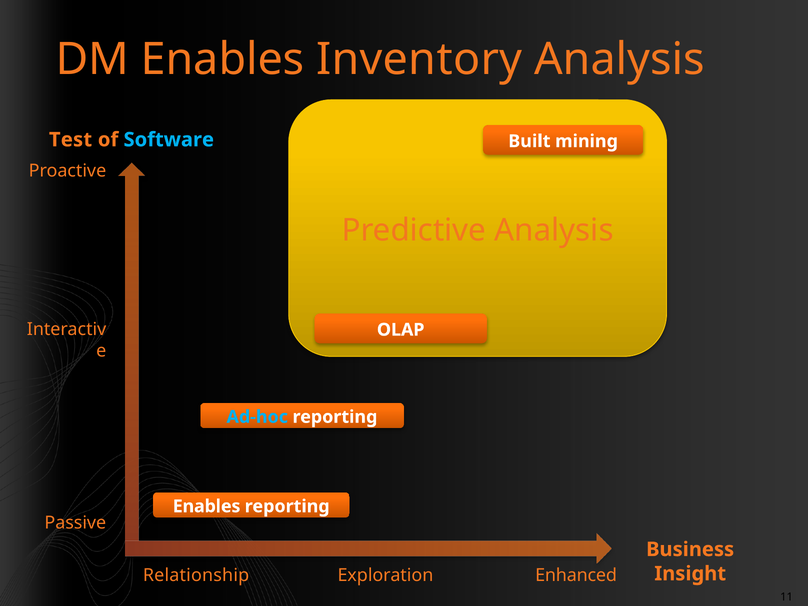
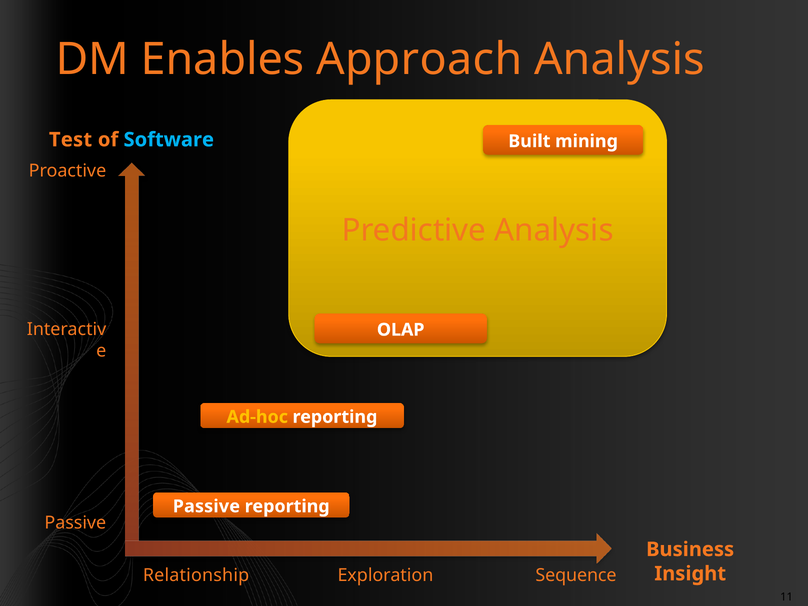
Inventory: Inventory -> Approach
Ad-hoc colour: light blue -> yellow
Enables at (207, 506): Enables -> Passive
Enhanced: Enhanced -> Sequence
